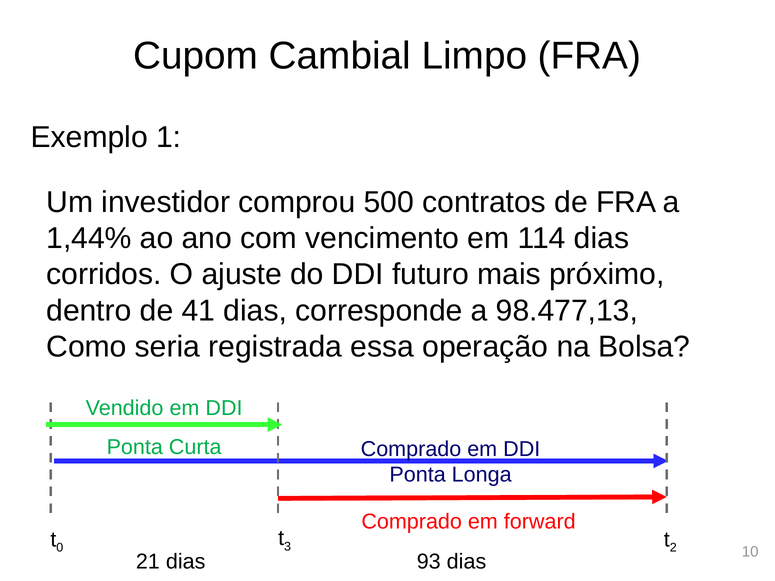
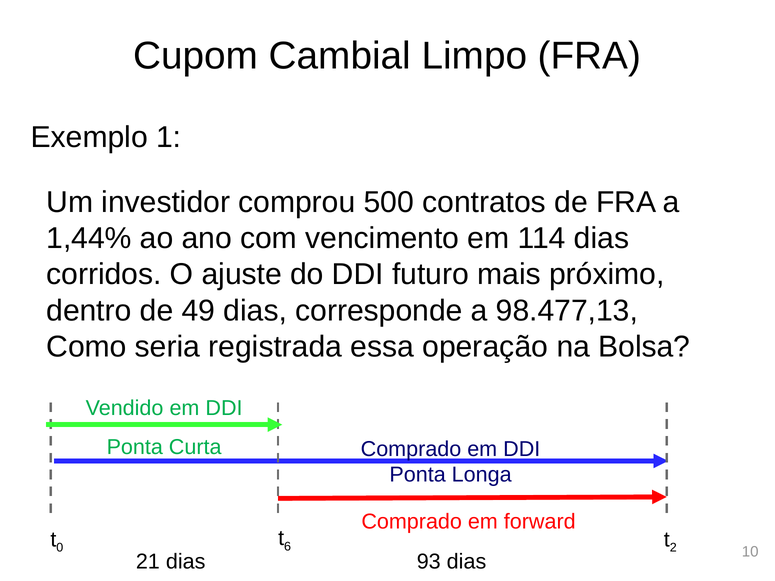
41: 41 -> 49
3: 3 -> 6
